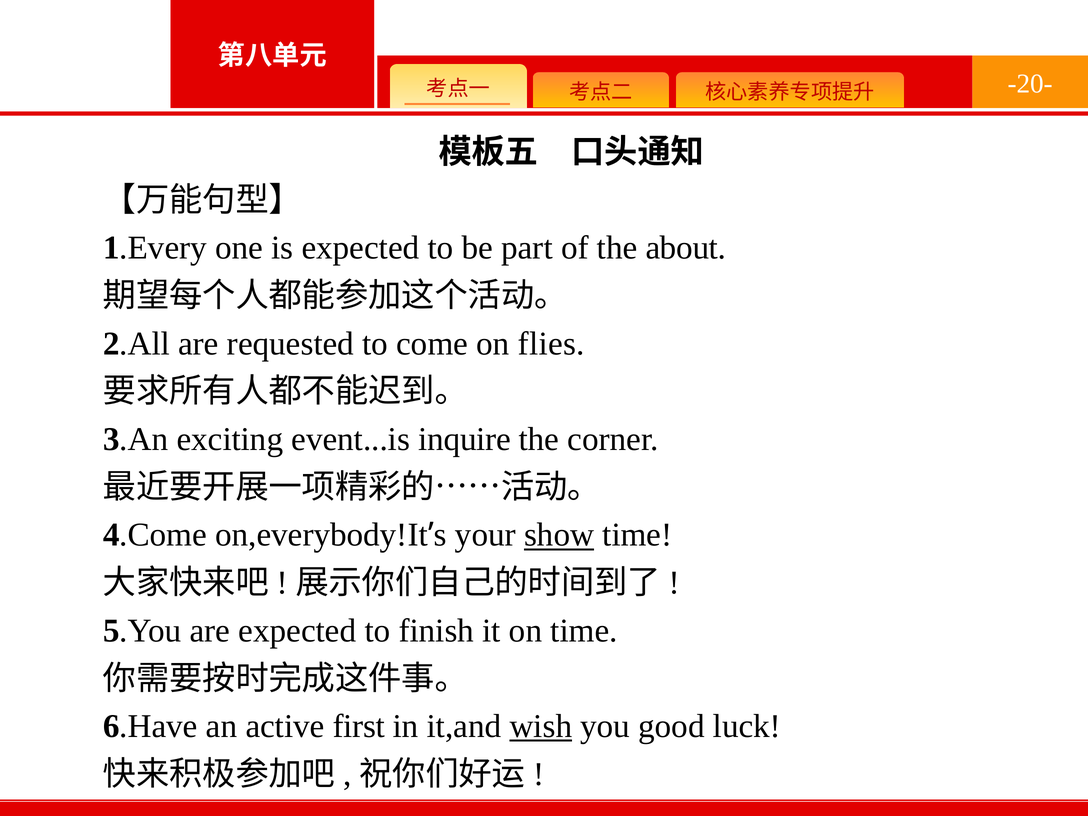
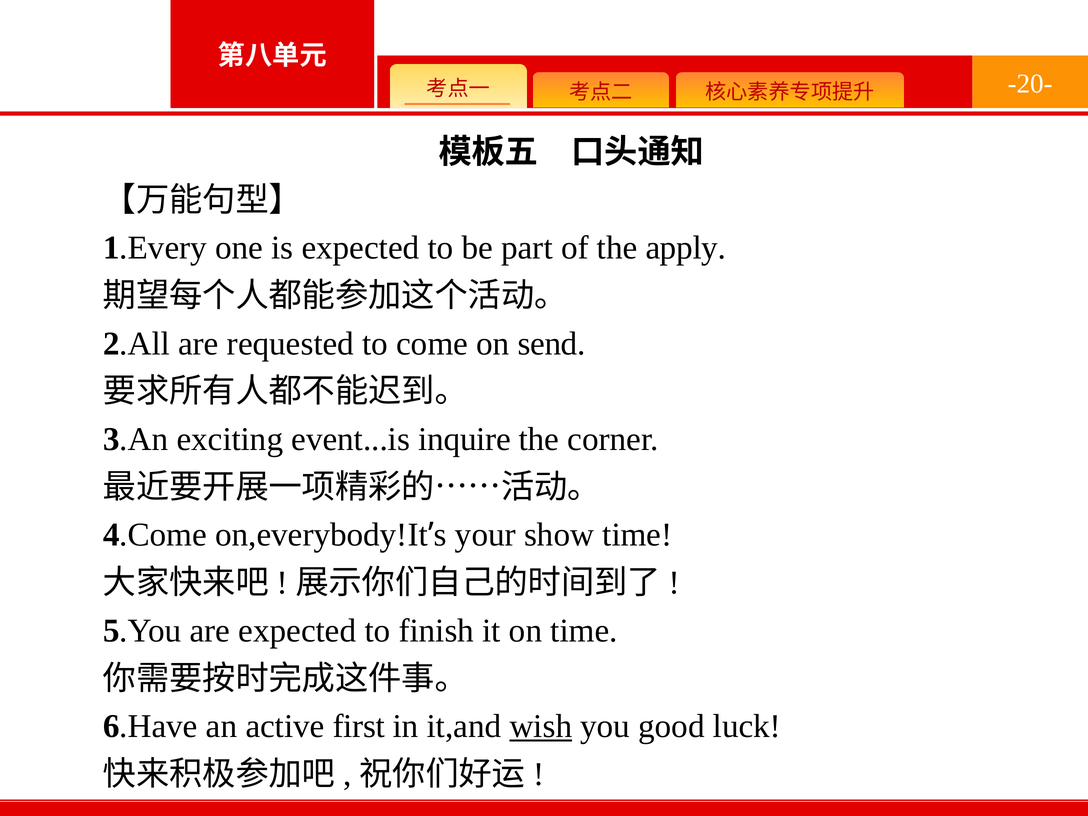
about: about -> apply
flies: flies -> send
show underline: present -> none
